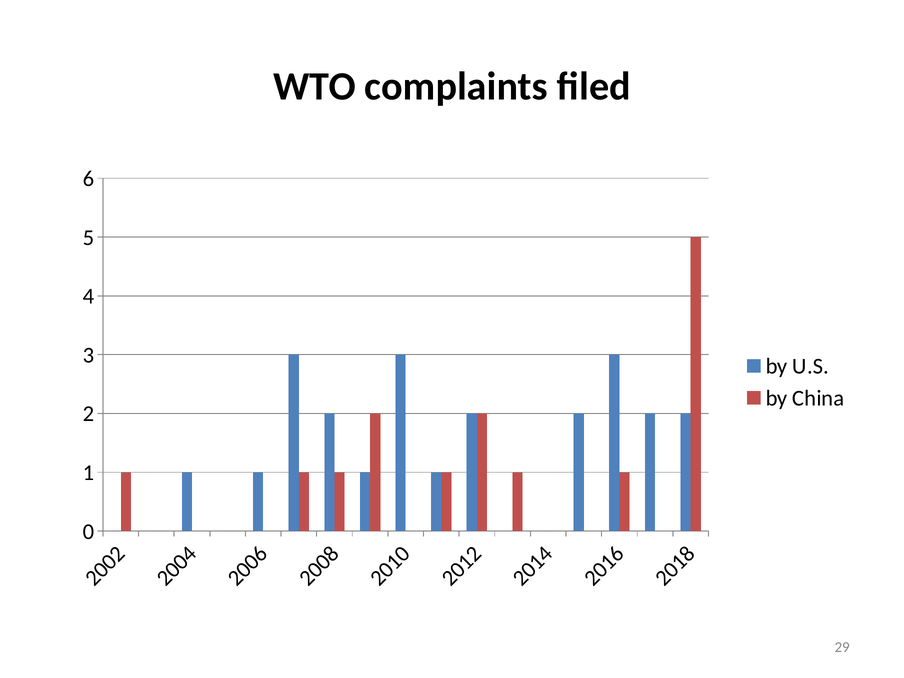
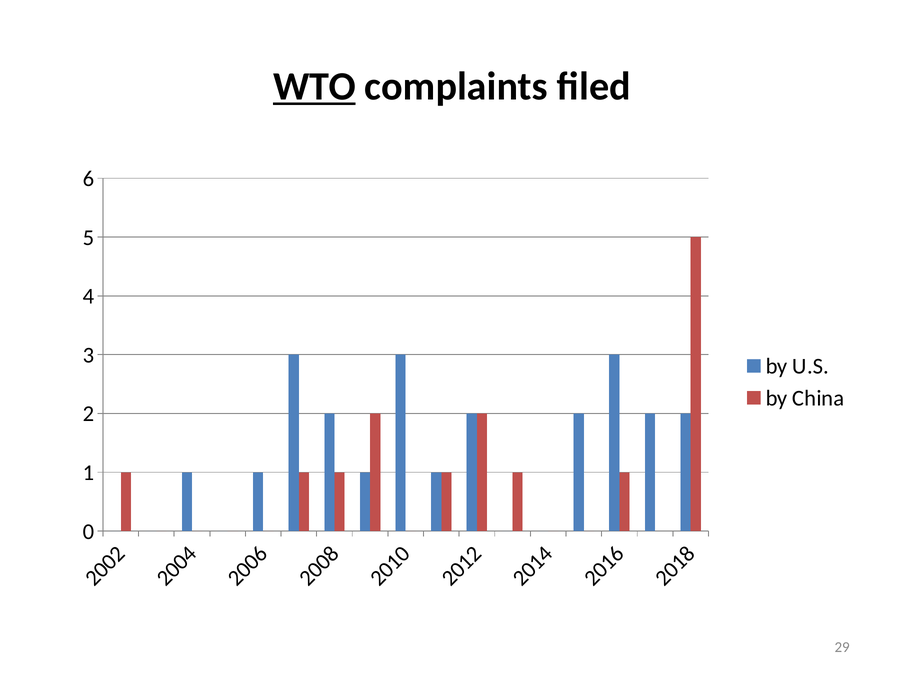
WTO underline: none -> present
